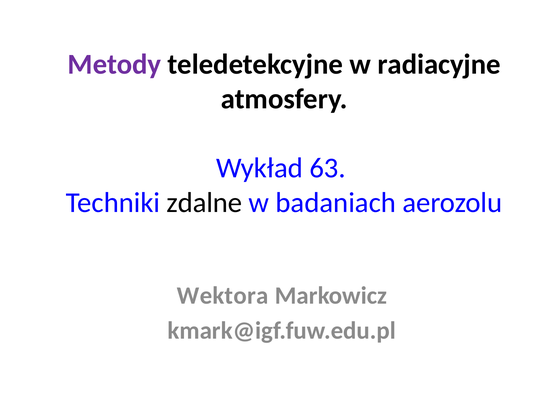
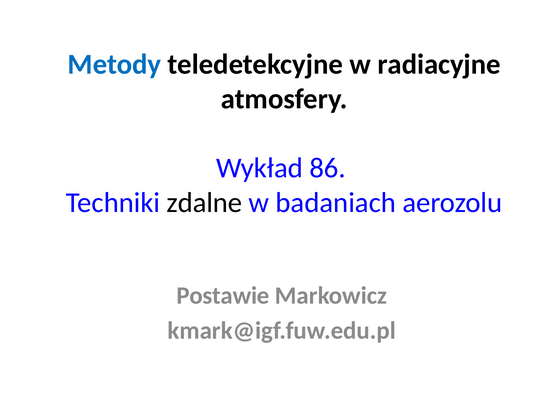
Metody colour: purple -> blue
63: 63 -> 86
Wektora: Wektora -> Postawie
